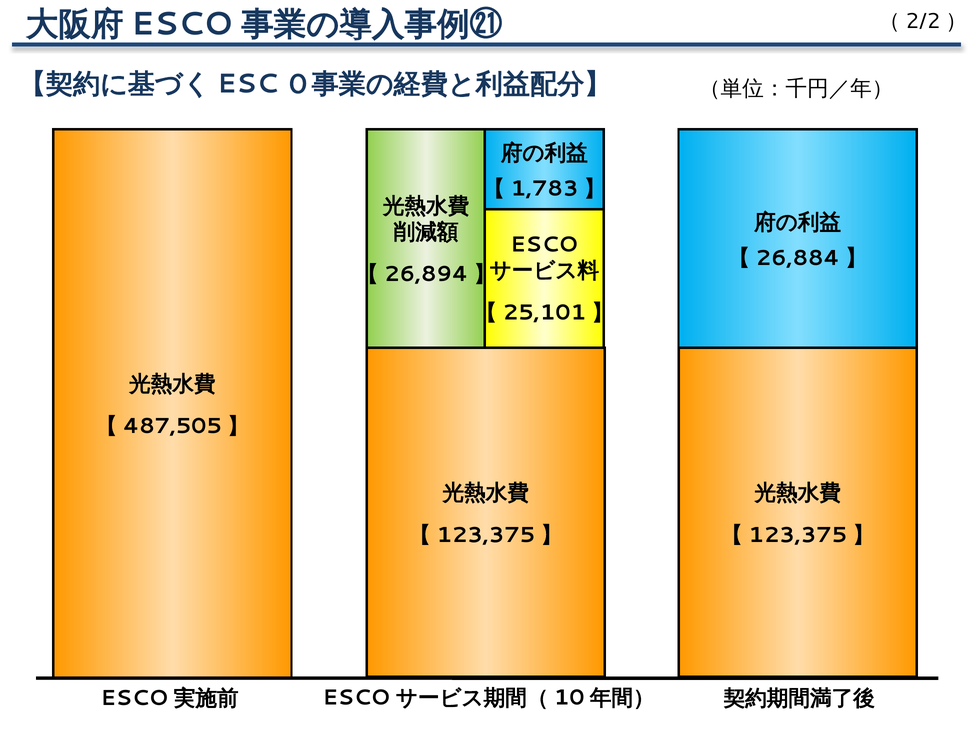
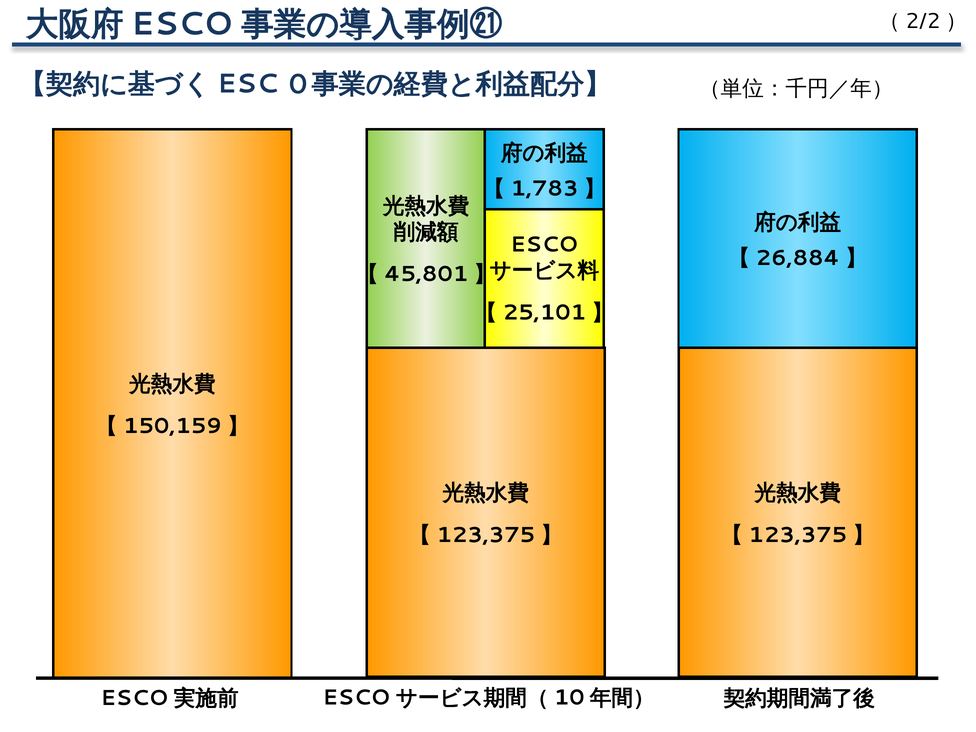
26,894: 26,894 -> 45,801
487,505: 487,505 -> 150,159
